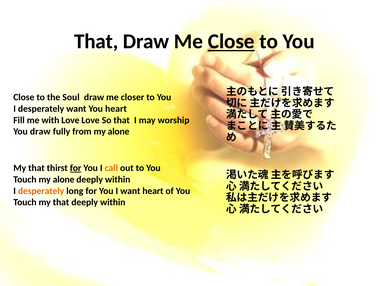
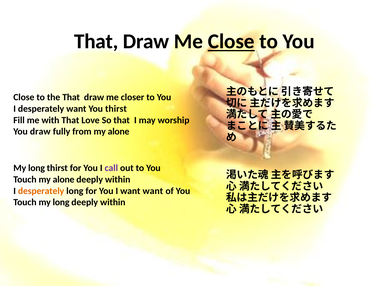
the Soul: Soul -> That
You heart: heart -> thirst
with Love: Love -> That
that at (36, 168): that -> long
for at (76, 168) underline: present -> none
call colour: orange -> purple
want heart: heart -> want
Touch my that: that -> long
